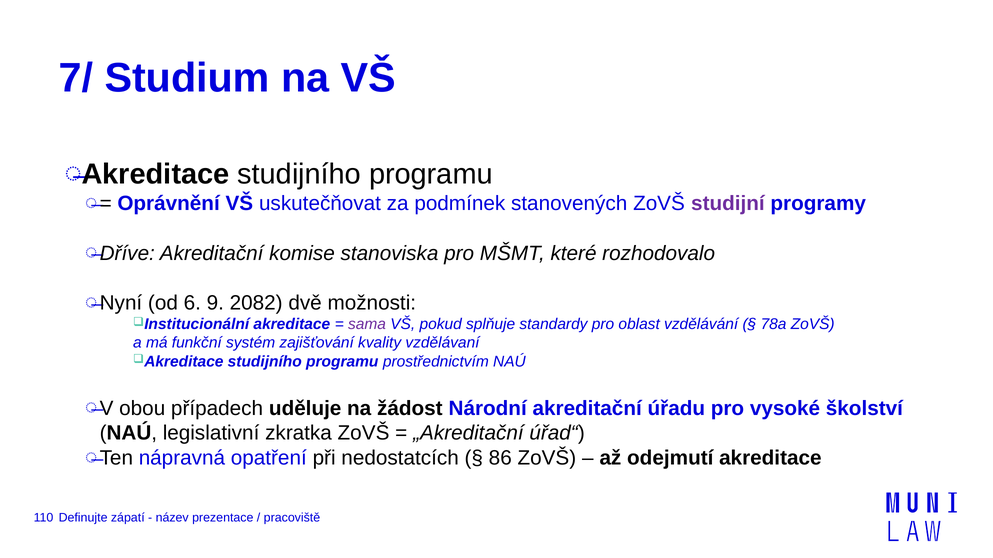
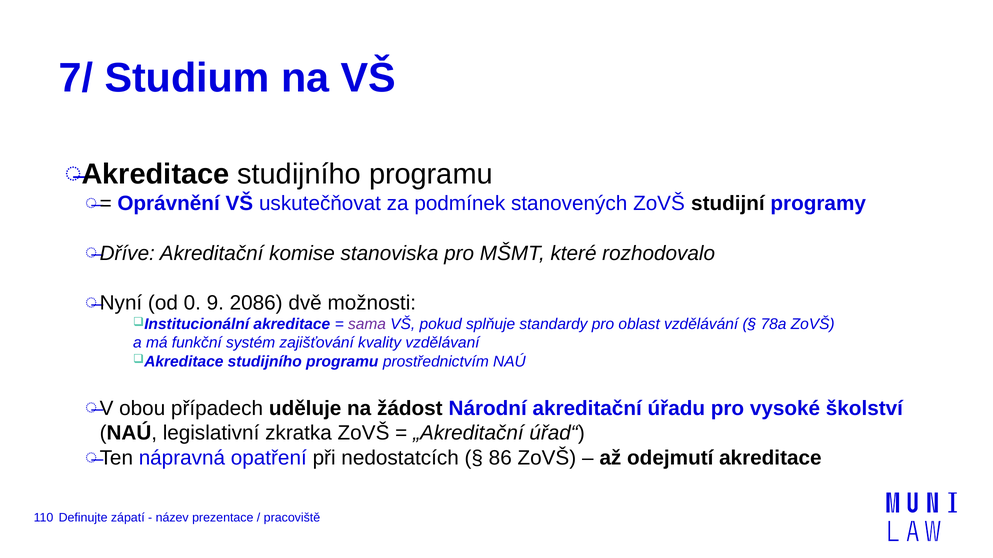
studijní colour: purple -> black
6: 6 -> 0
2082: 2082 -> 2086
